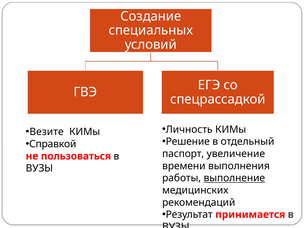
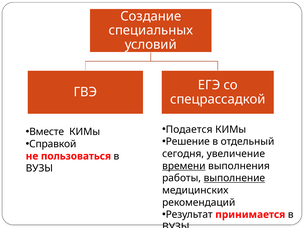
Личность: Личность -> Подается
Везите: Везите -> Вместе
паспорт: паспорт -> сегодня
времени underline: none -> present
